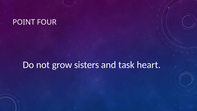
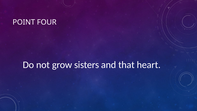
task: task -> that
